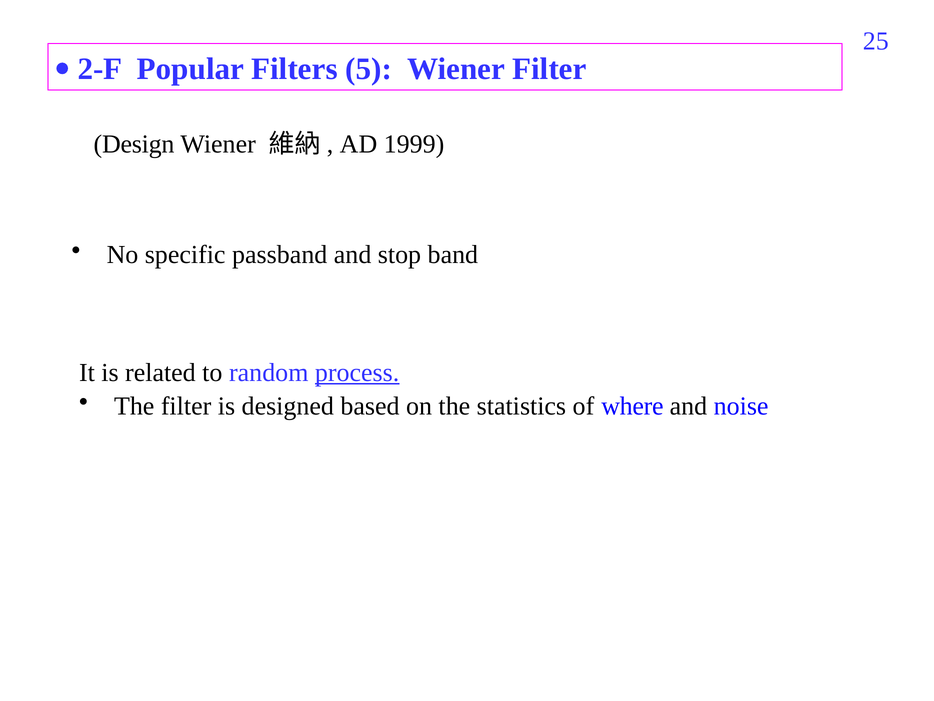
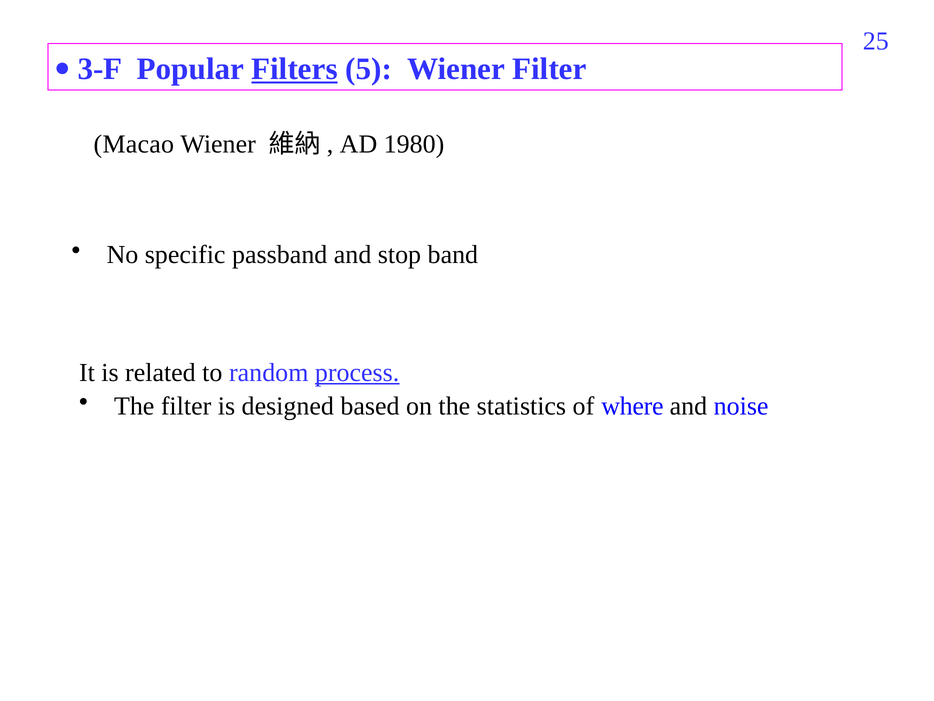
2-F: 2-F -> 3-F
Filters underline: none -> present
Design: Design -> Macao
1999: 1999 -> 1980
